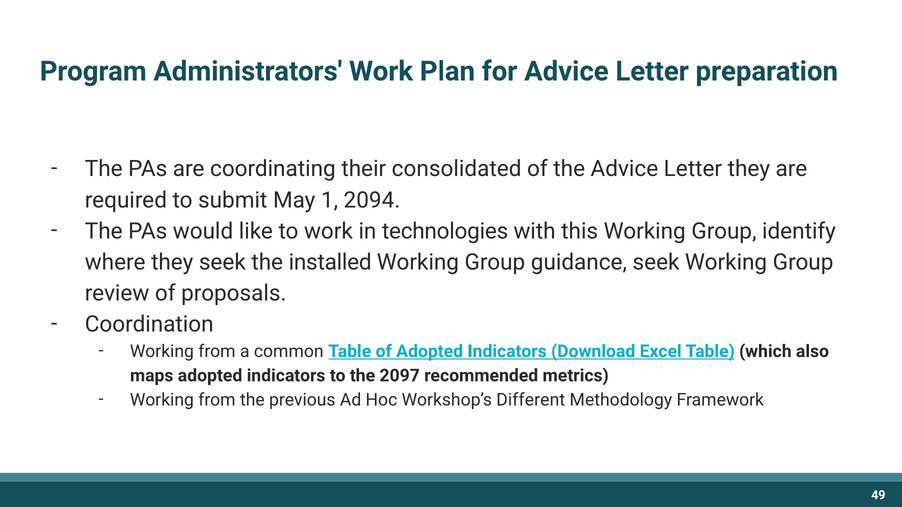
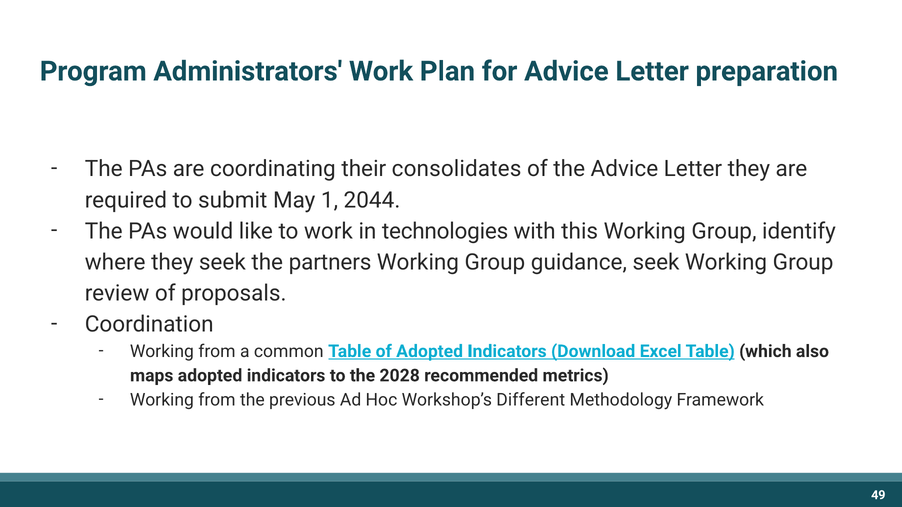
consolidated: consolidated -> consolidates
2094: 2094 -> 2044
installed: installed -> partners
2097: 2097 -> 2028
